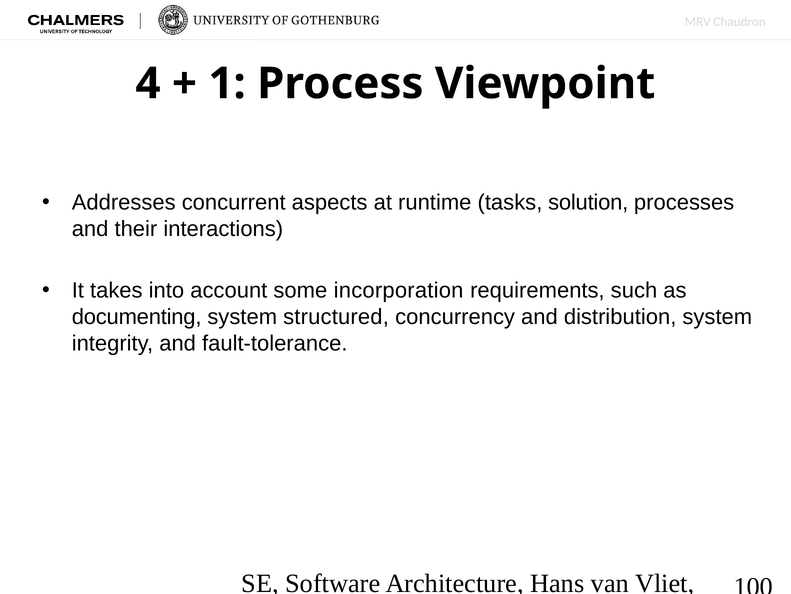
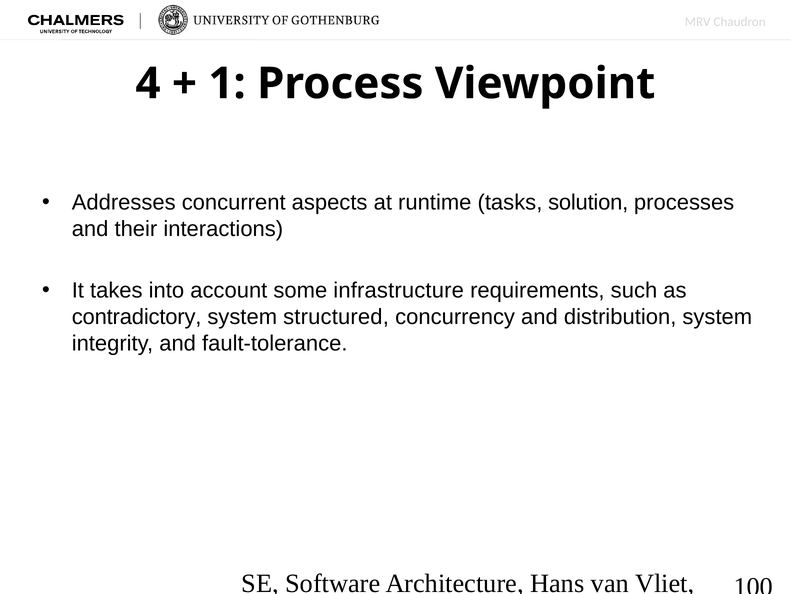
incorporation: incorporation -> infrastructure
documenting: documenting -> contradictory
